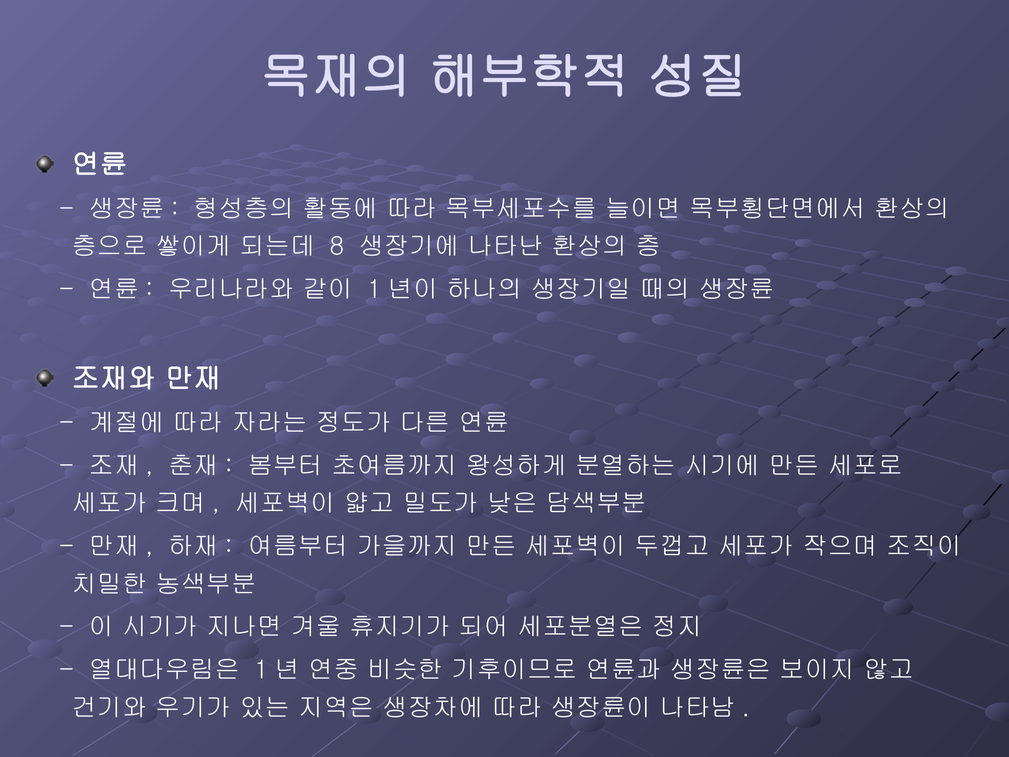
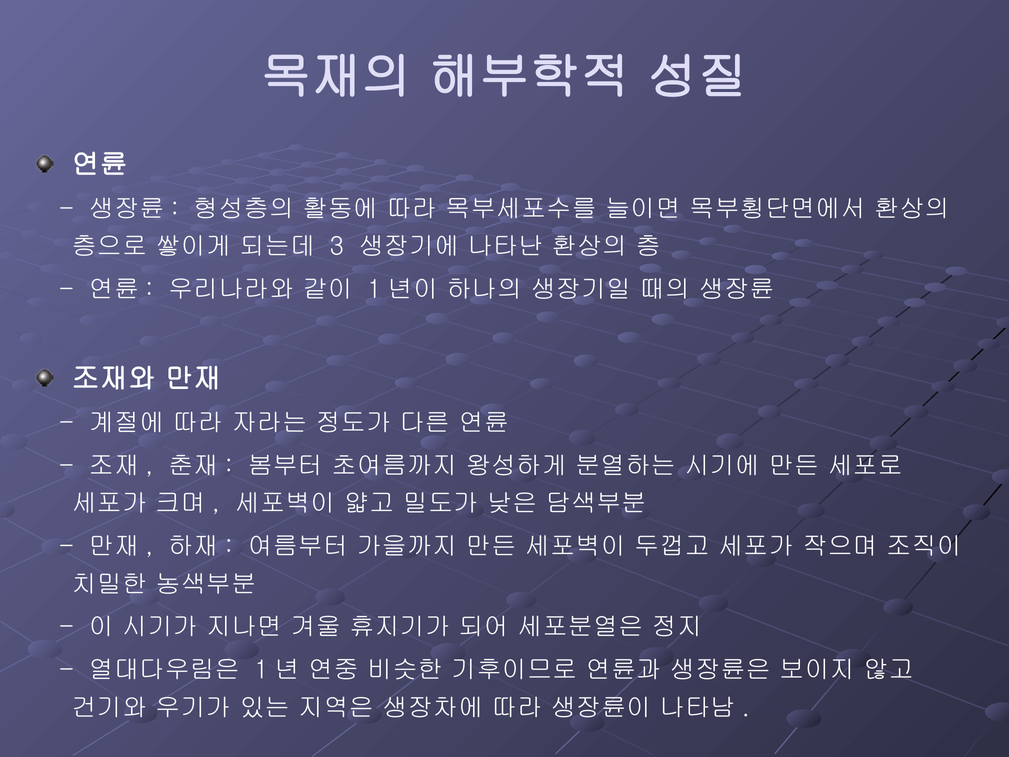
8: 8 -> 3
